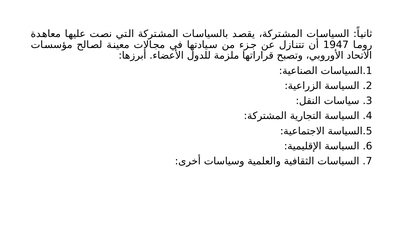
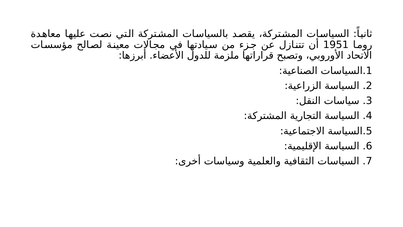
1947: 1947 -> 1951
